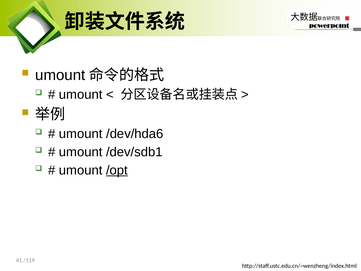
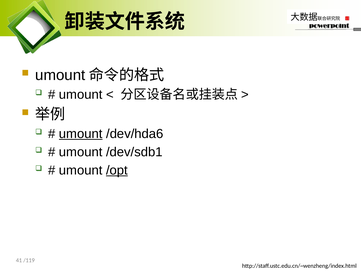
umount at (81, 134) underline: none -> present
